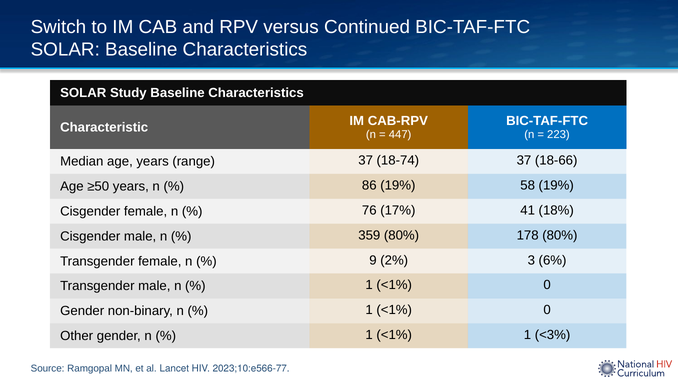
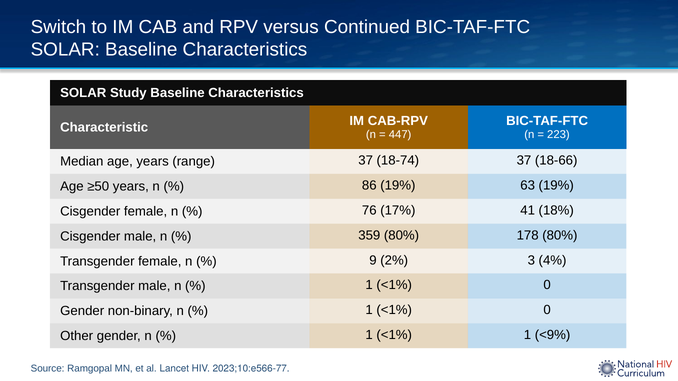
58: 58 -> 63
6%: 6% -> 4%
<3%: <3% -> <9%
